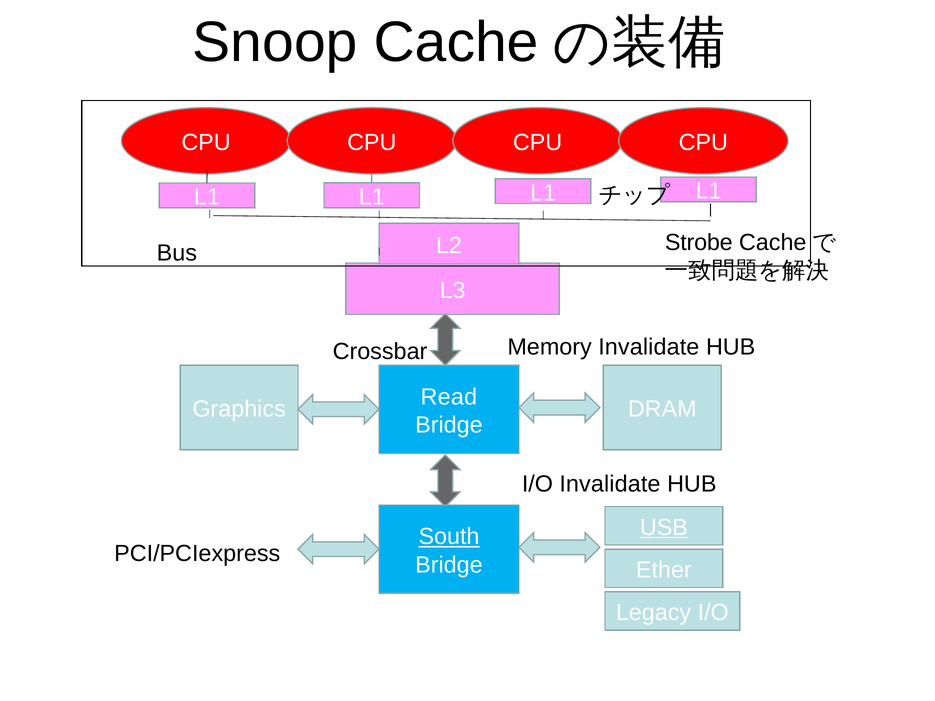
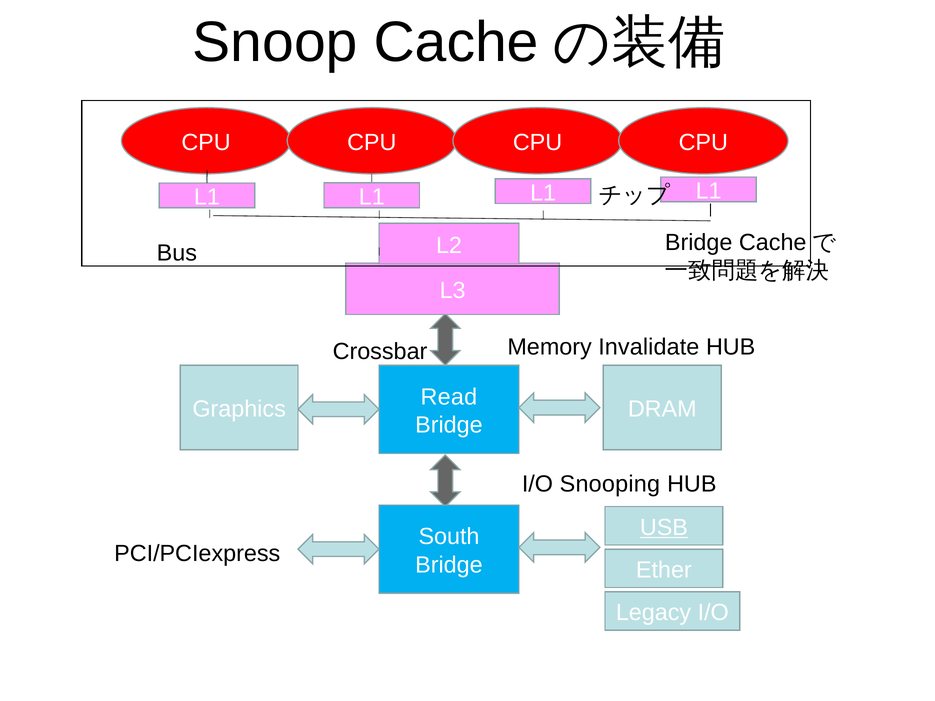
Strobe at (699, 243): Strobe -> Bridge
I/O Invalidate: Invalidate -> Snooping
South underline: present -> none
